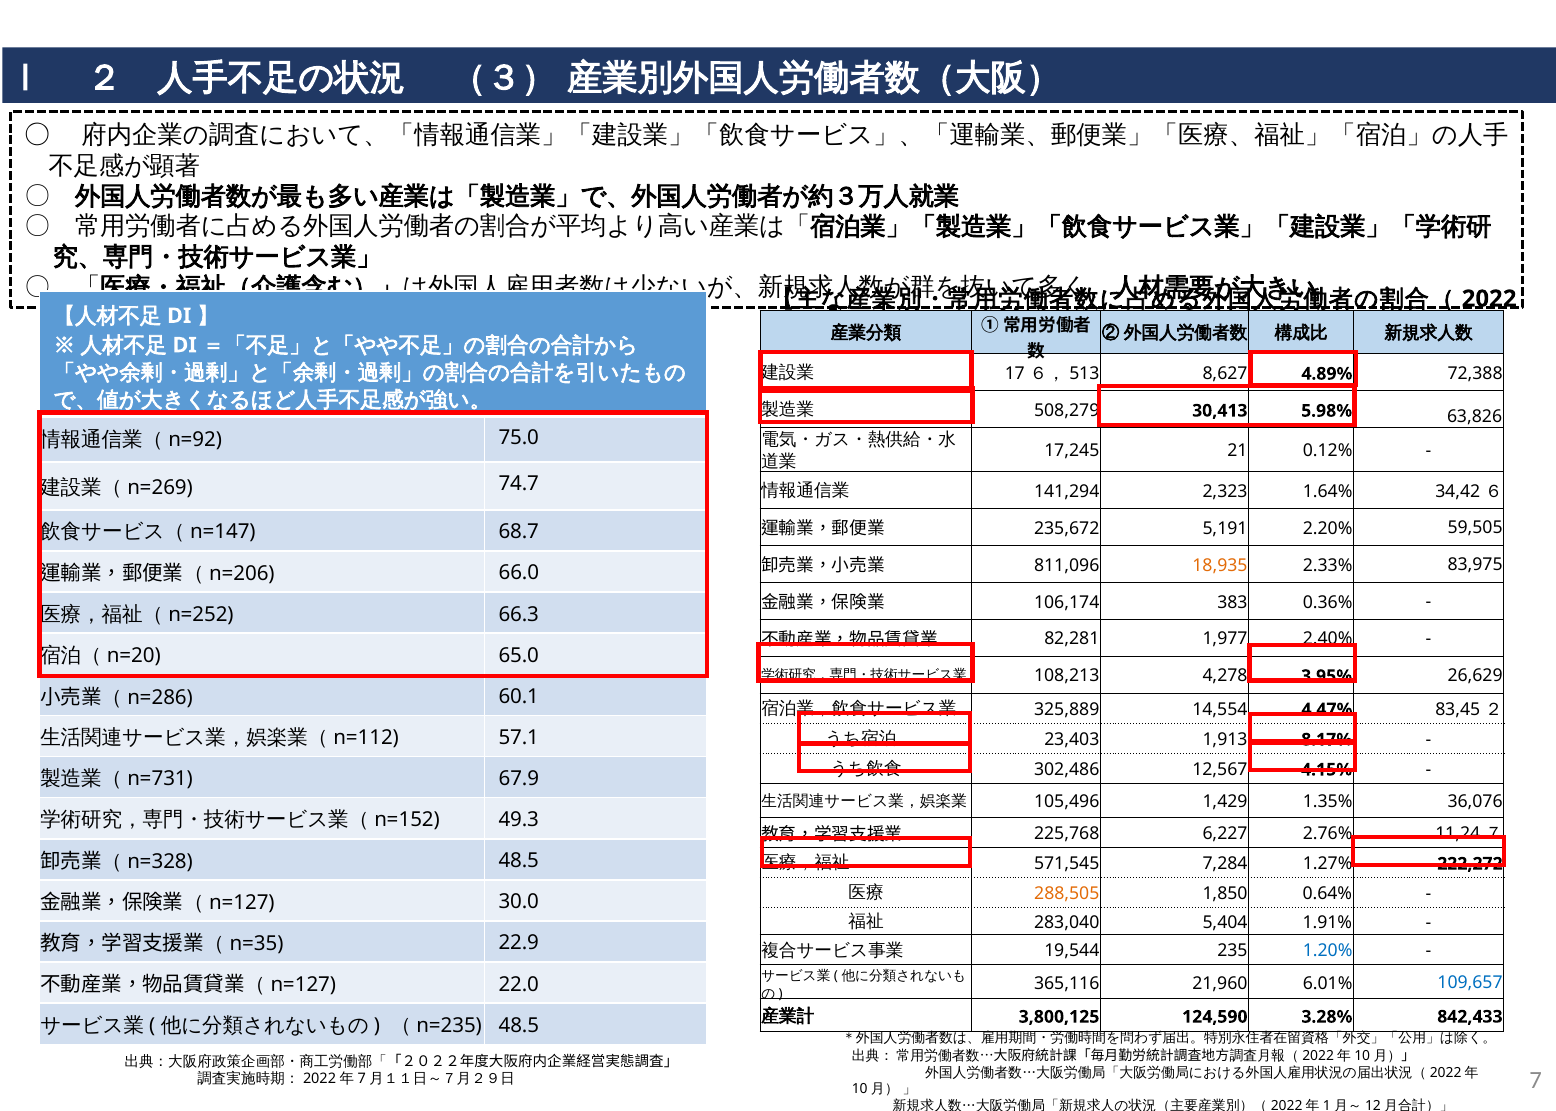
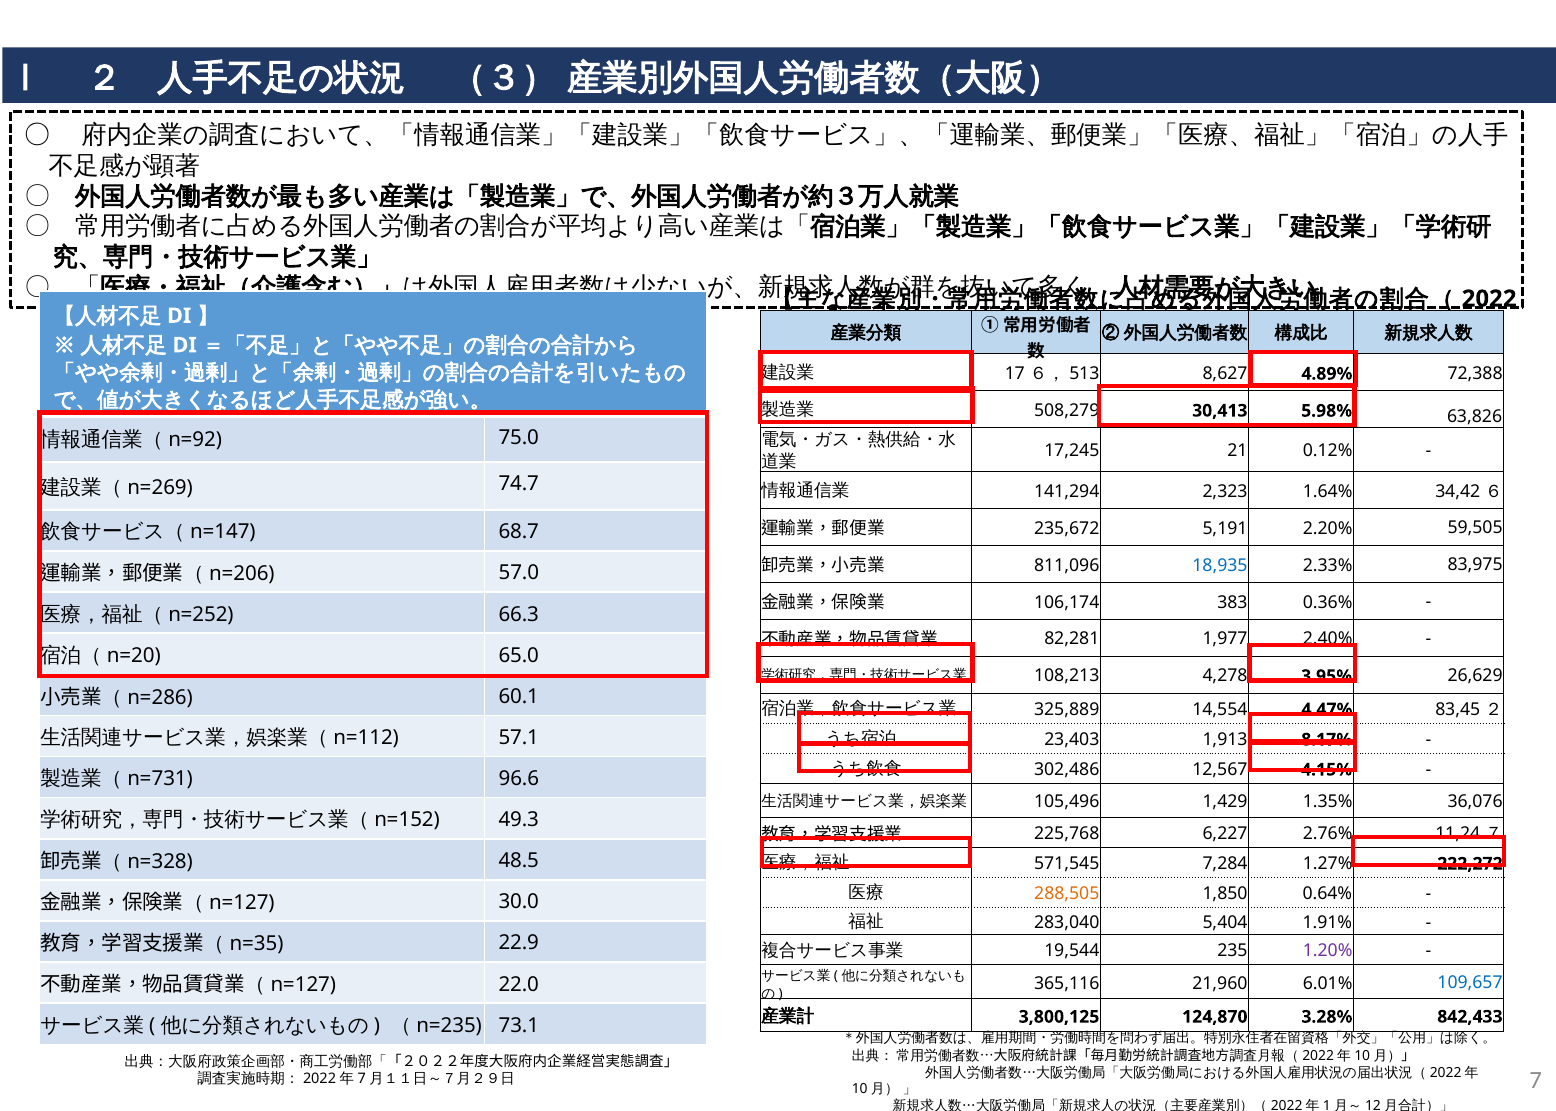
18,935 colour: orange -> blue
66.0: 66.0 -> 57.0
67.9: 67.9 -> 96.6
1.20% colour: blue -> purple
124,590: 124,590 -> 124,870
（n=235 48.5: 48.5 -> 73.1
